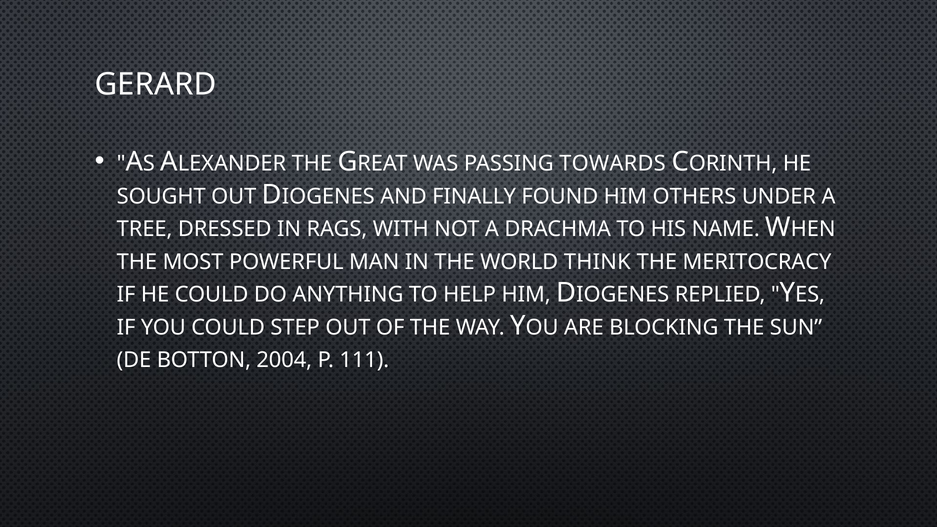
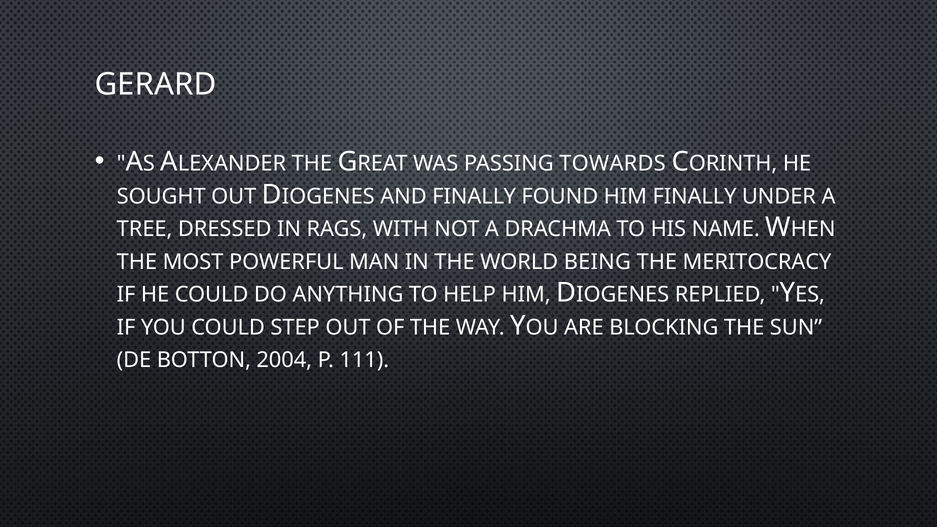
HIM OTHERS: OTHERS -> FINALLY
THINK: THINK -> BEING
